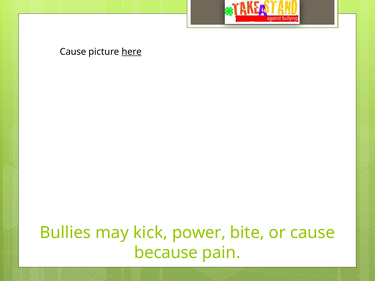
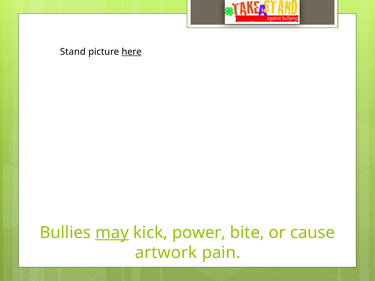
Cause at (73, 52): Cause -> Stand
may underline: none -> present
because: because -> artwork
